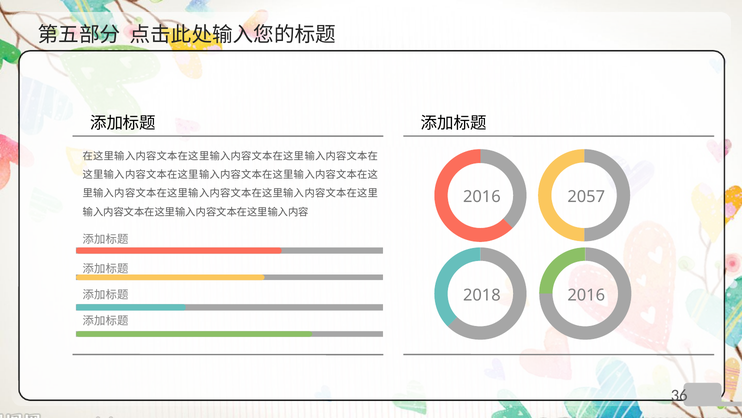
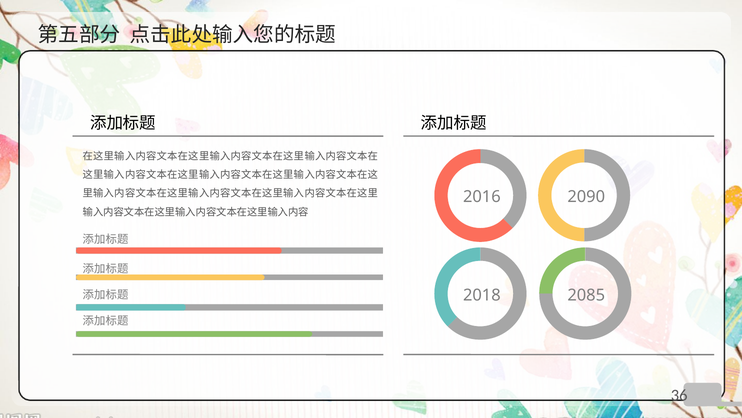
2057: 2057 -> 2090
2018 2016: 2016 -> 2085
